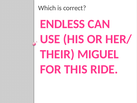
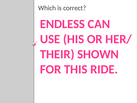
MIGUEL: MIGUEL -> SHOWN
